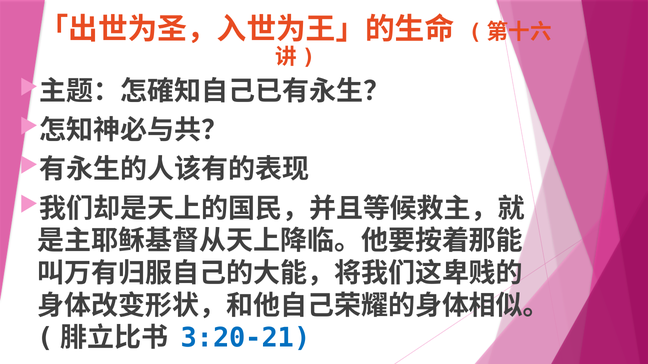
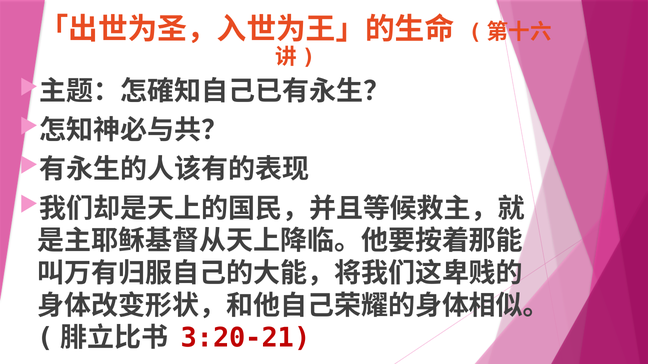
3:20-21 colour: blue -> red
